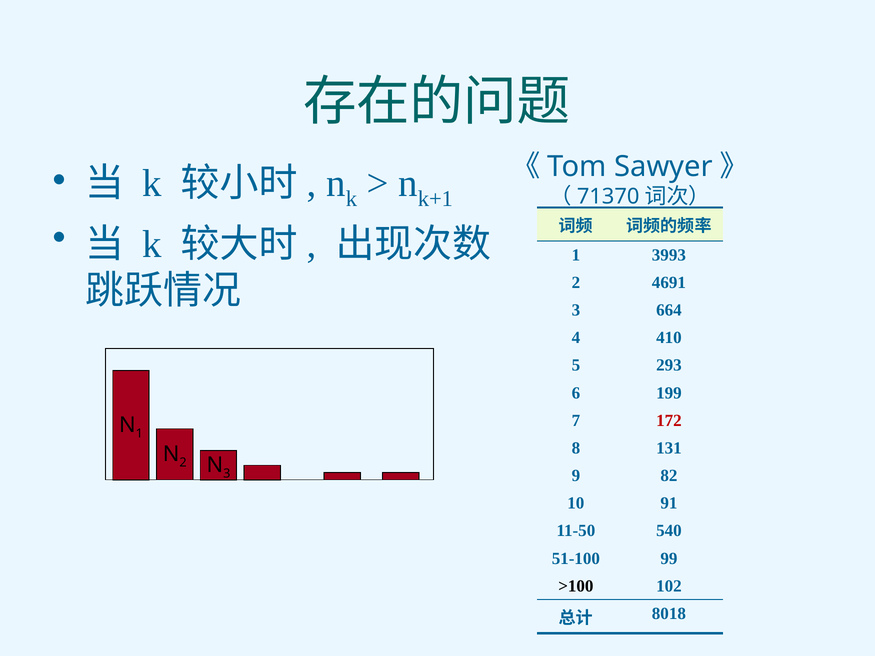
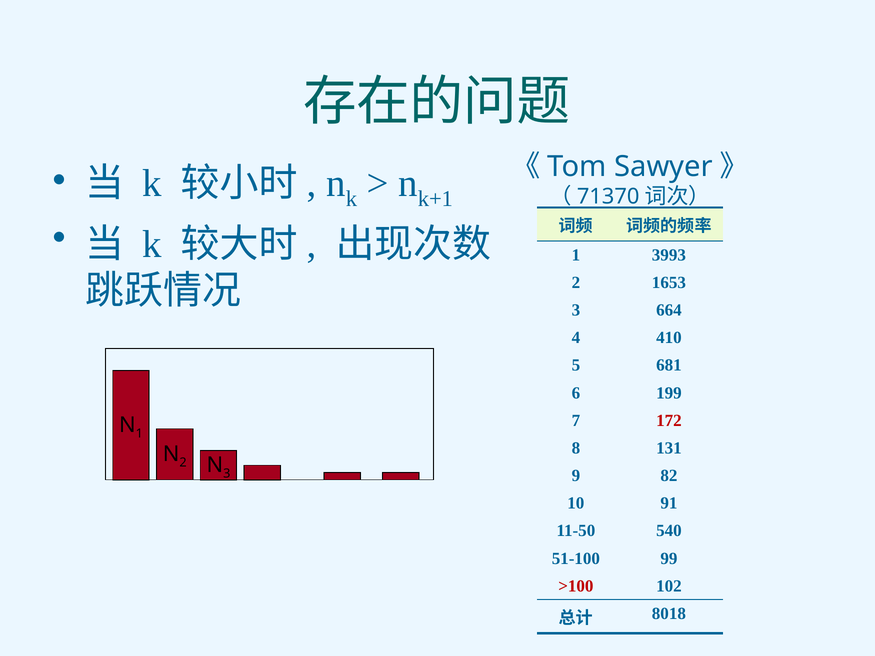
4691: 4691 -> 1653
293: 293 -> 681
>100 colour: black -> red
